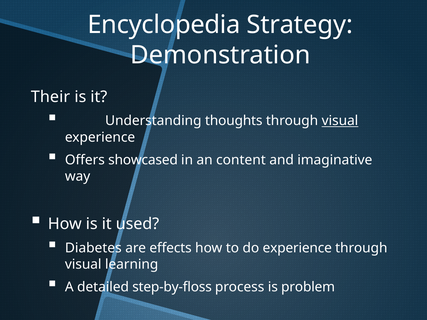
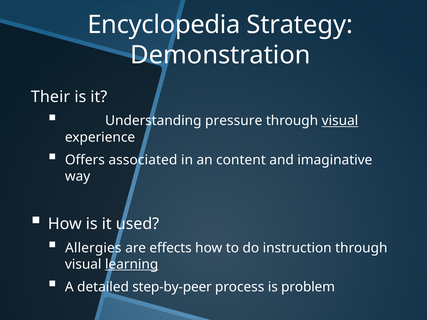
thoughts: thoughts -> pressure
showcased: showcased -> associated
Diabetes: Diabetes -> Allergies
do experience: experience -> instruction
learning underline: none -> present
step-by-floss: step-by-floss -> step-by-peer
